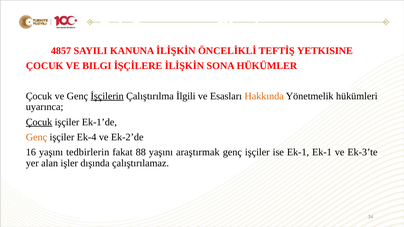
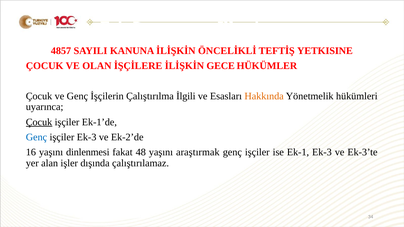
BILGI: BILGI -> OLAN
SONA: SONA -> GECE
İşçilerin underline: present -> none
Genç at (36, 137) colour: orange -> blue
işçiler Ek-4: Ek-4 -> Ek-3
tedbirlerin: tedbirlerin -> dinlenmesi
88: 88 -> 48
Ek-1 Ek-1: Ek-1 -> Ek-3
